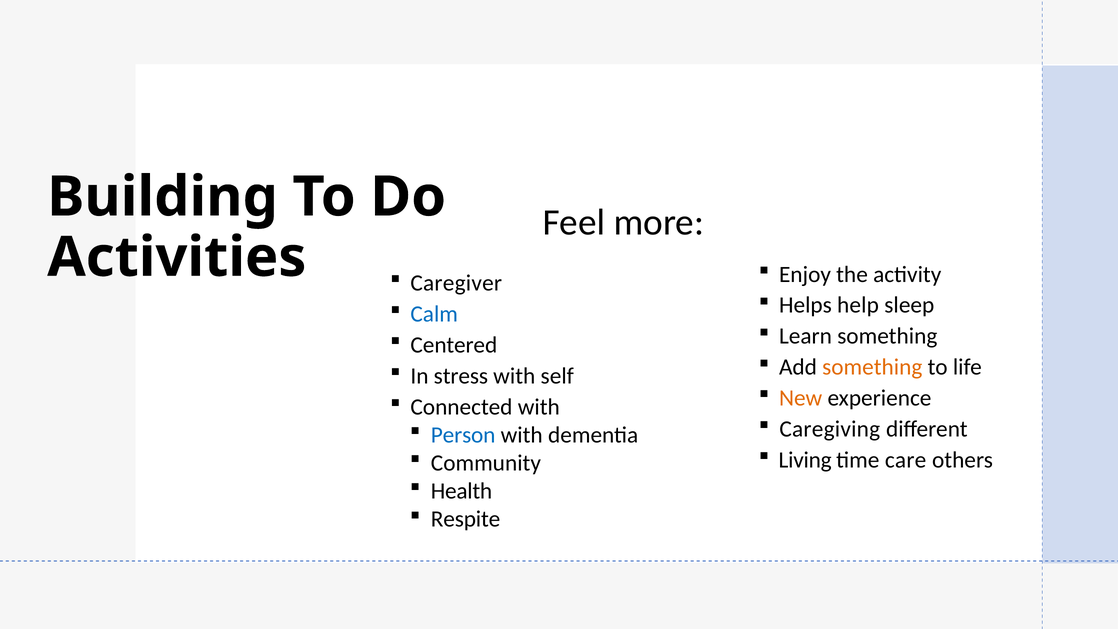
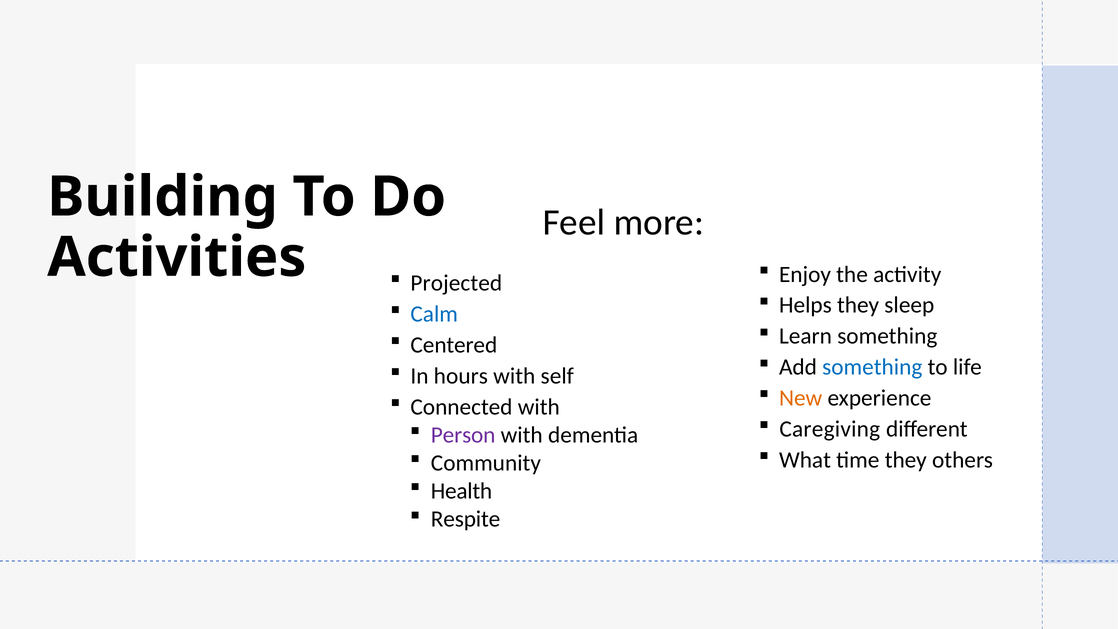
Caregiver: Caregiver -> Projected
Helps help: help -> they
something at (872, 367) colour: orange -> blue
stress: stress -> hours
Person colour: blue -> purple
Living: Living -> What
time care: care -> they
